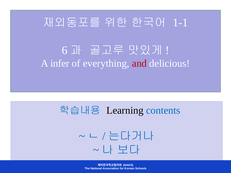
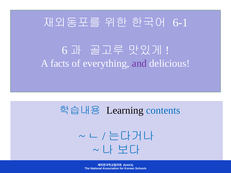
1-1: 1-1 -> 6-1
infer: infer -> facts
and colour: red -> purple
